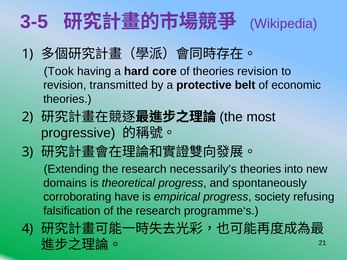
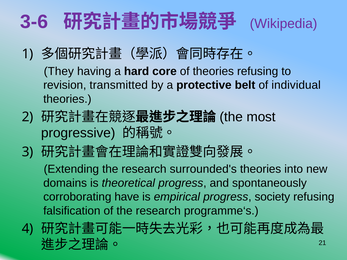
3-5: 3-5 -> 3-6
Took: Took -> They
theories revision: revision -> refusing
economic: economic -> individual
necessarily's: necessarily's -> surrounded's
